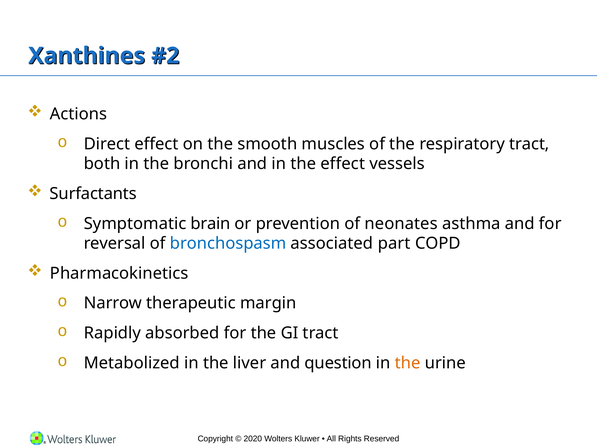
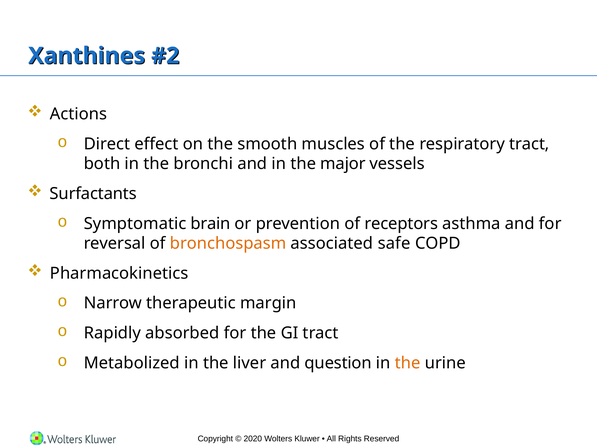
the effect: effect -> major
neonates: neonates -> receptors
bronchospasm colour: blue -> orange
part: part -> safe
